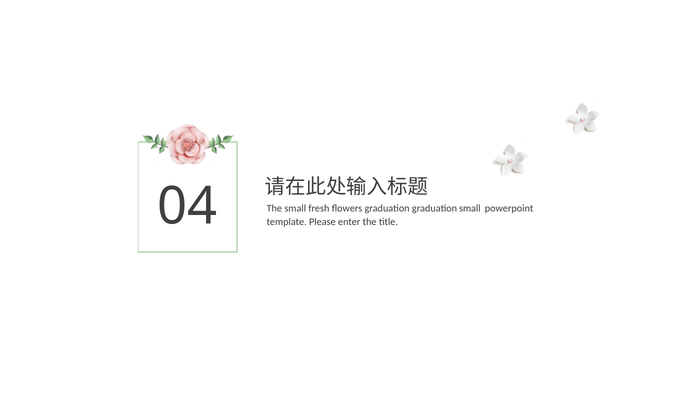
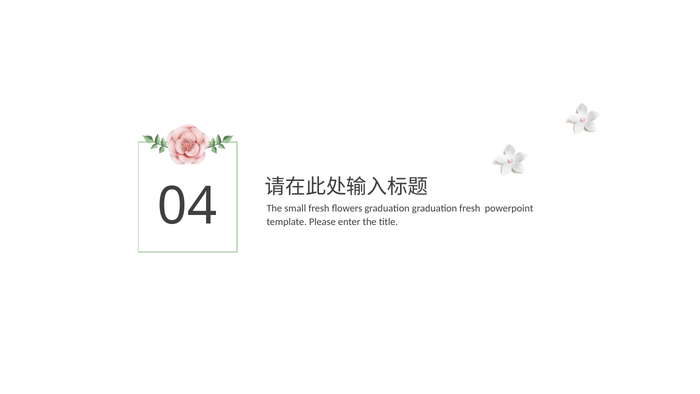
graduation small: small -> fresh
